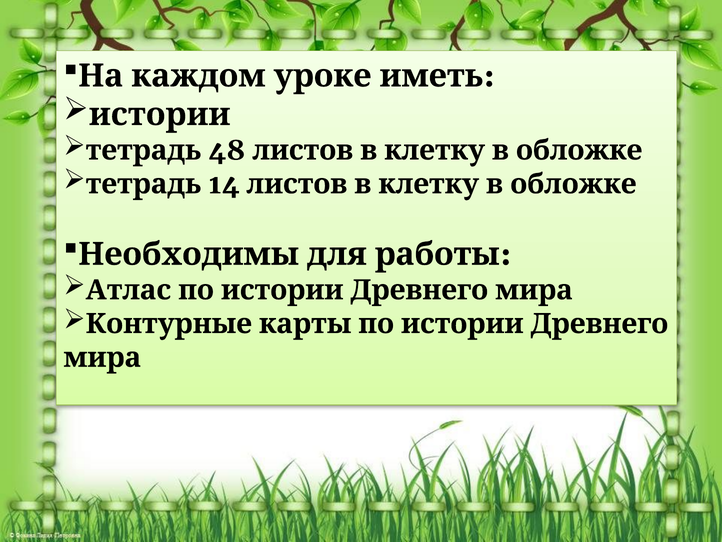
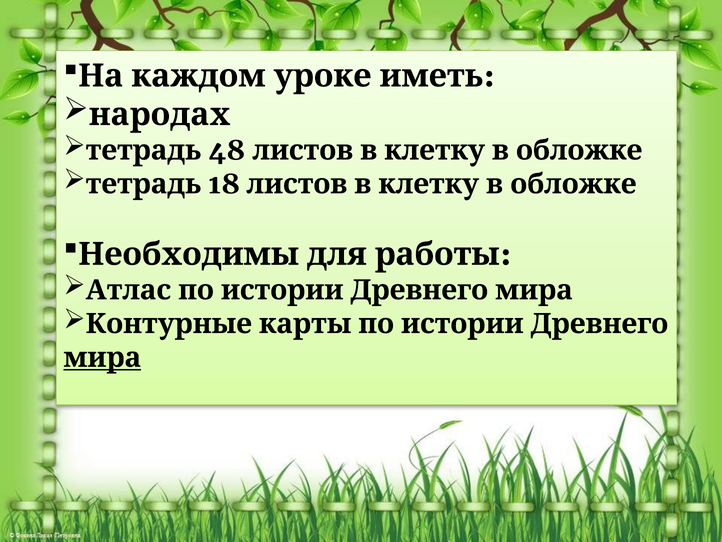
истории: истории -> народах
14: 14 -> 18
мира at (102, 357) underline: none -> present
